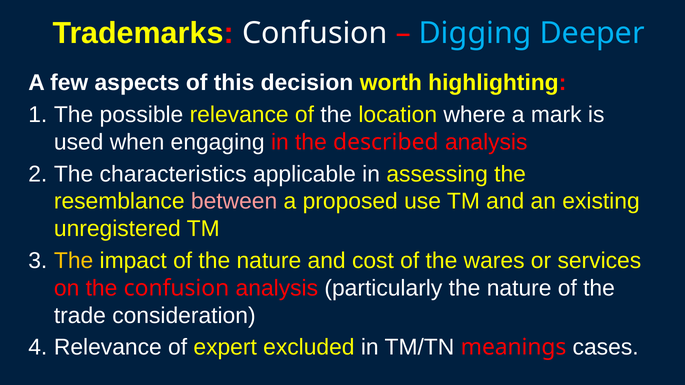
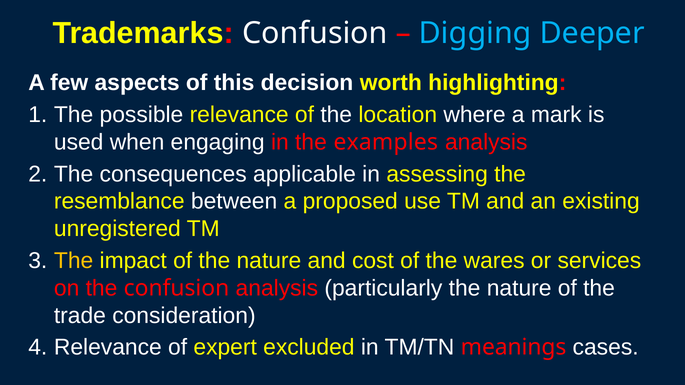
described: described -> examples
characteristics: characteristics -> consequences
between colour: pink -> white
